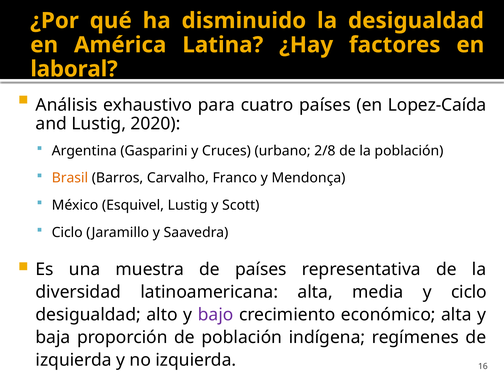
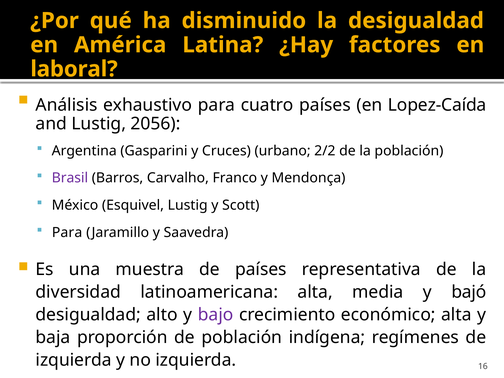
2020: 2020 -> 2056
2/8: 2/8 -> 2/2
Brasil colour: orange -> purple
Ciclo at (67, 232): Ciclo -> Para
y ciclo: ciclo -> bajó
